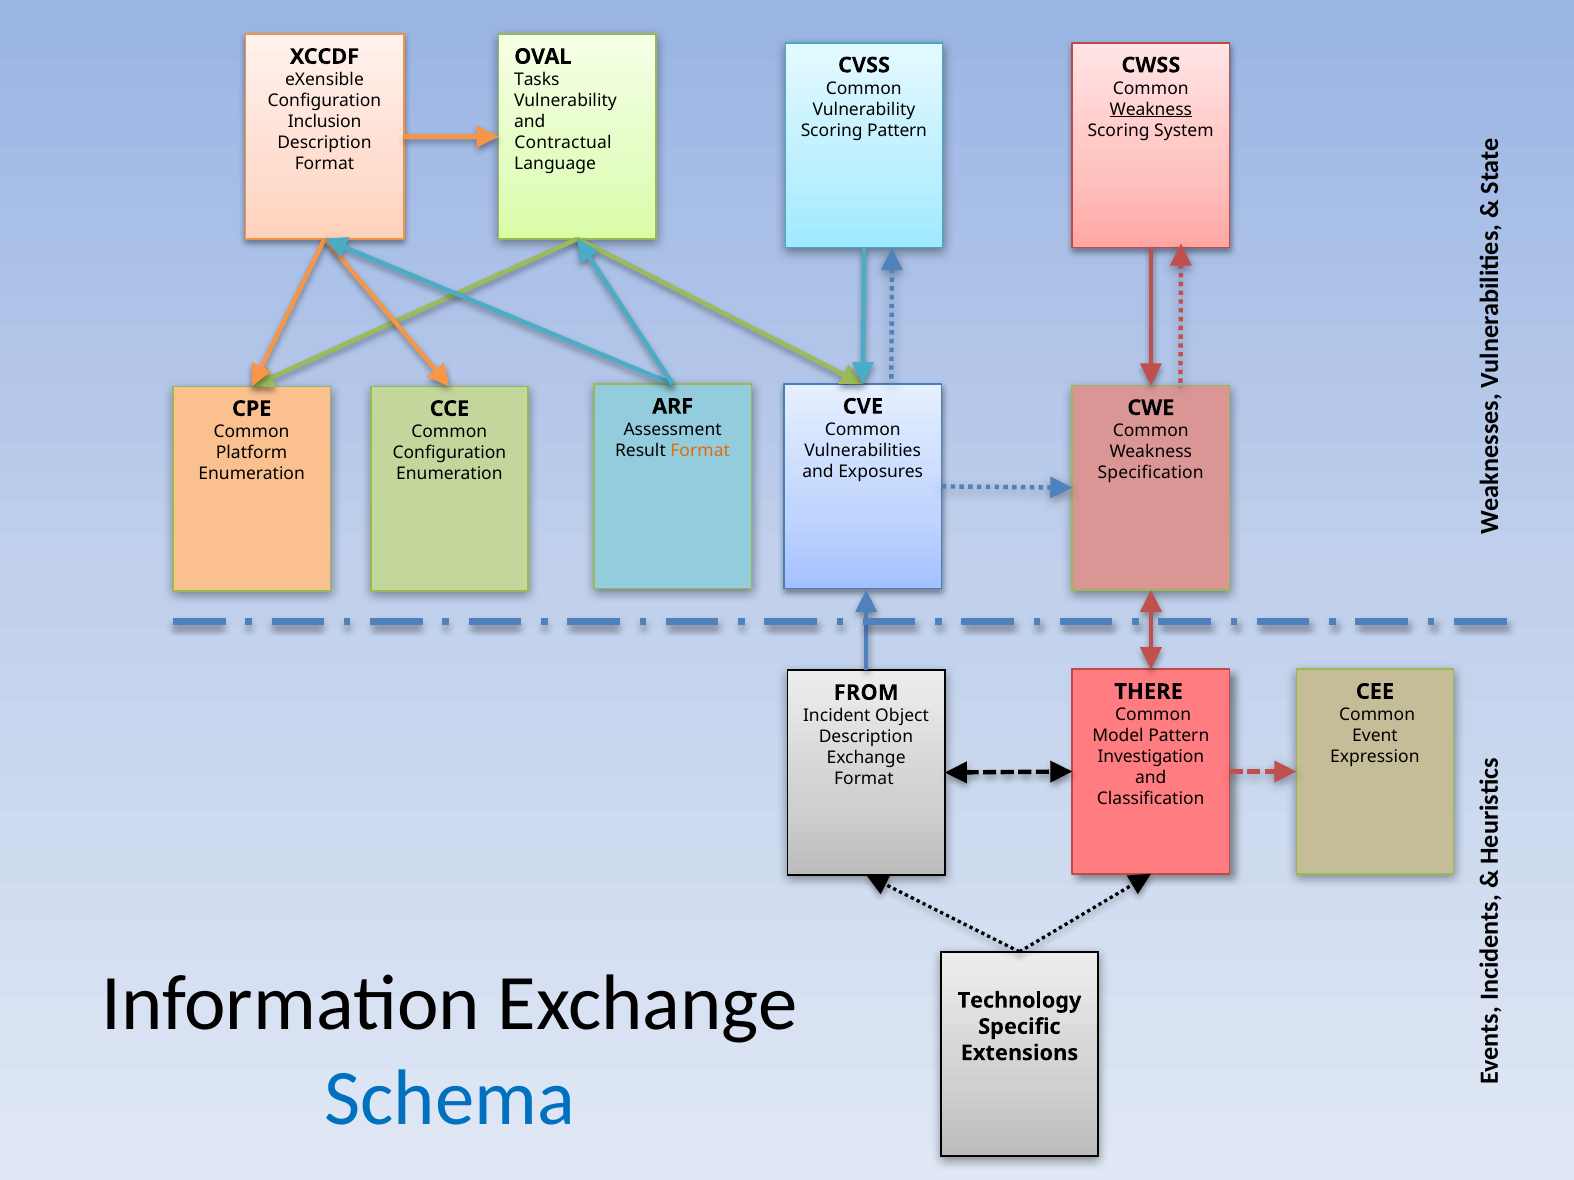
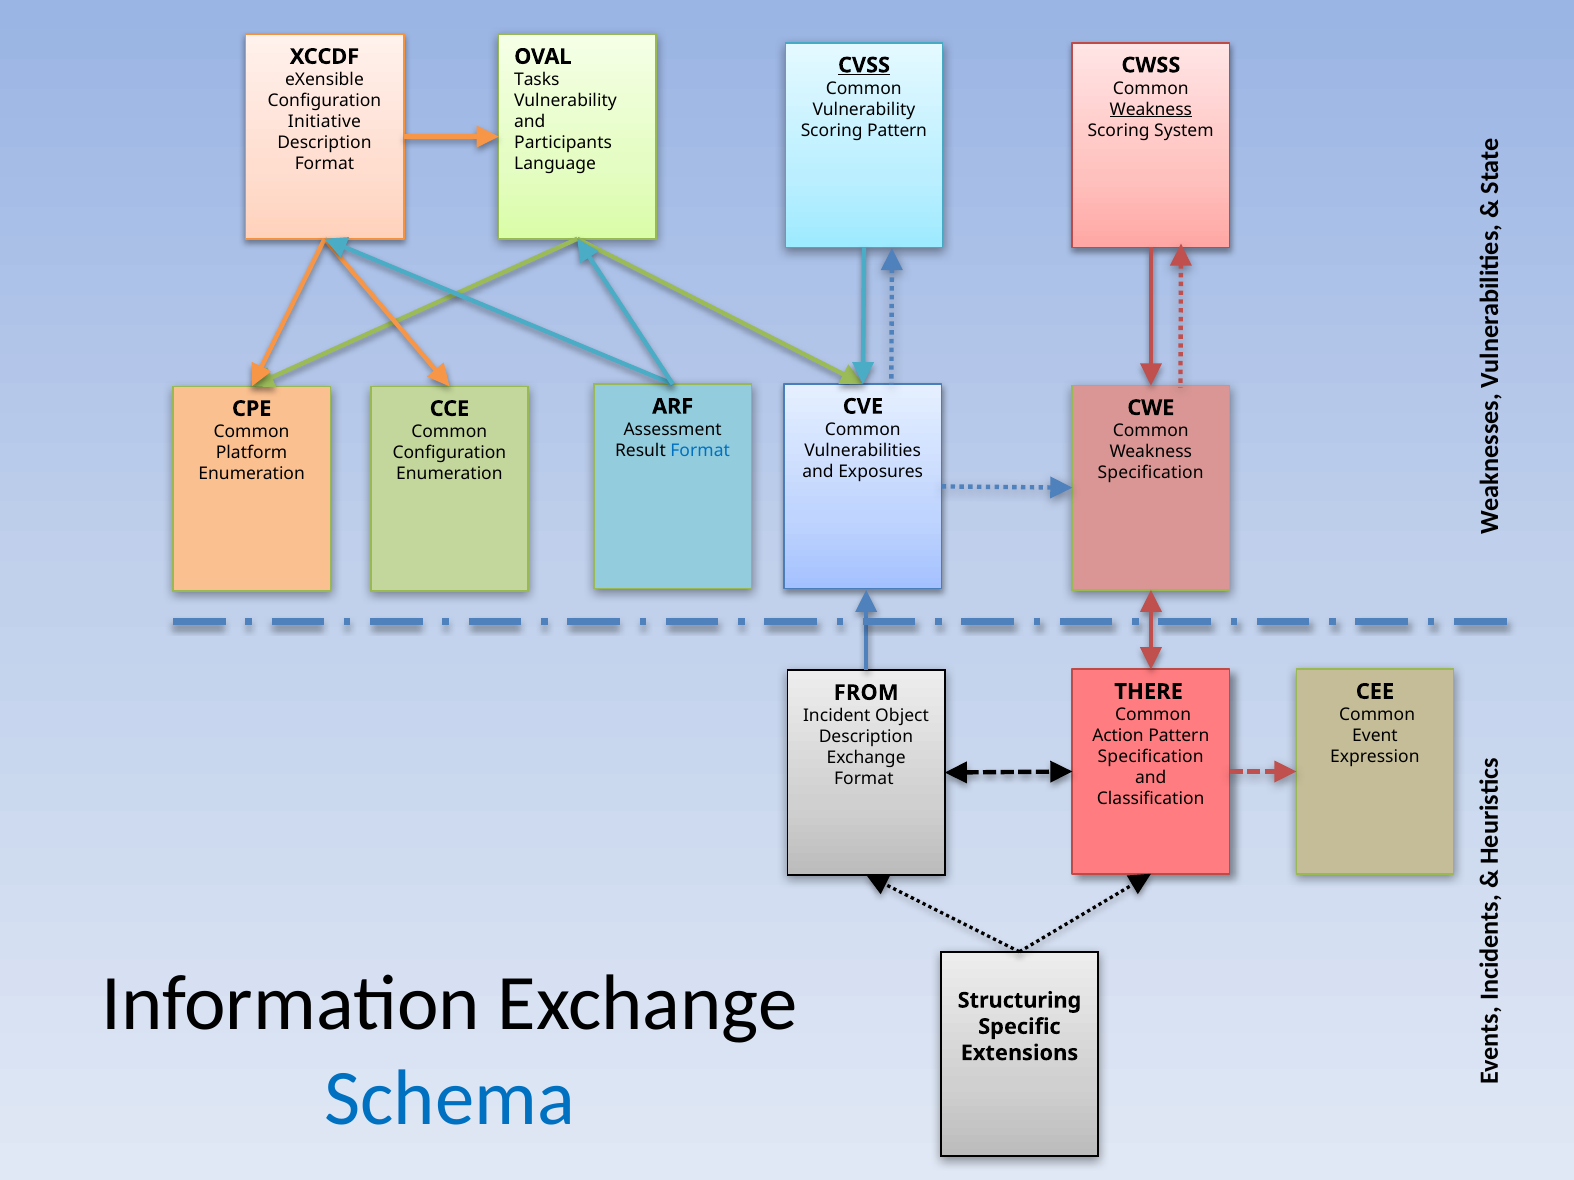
CVSS underline: none -> present
Inclusion: Inclusion -> Initiative
Contractual: Contractual -> Participants
Format at (700, 451) colour: orange -> blue
Model: Model -> Action
Investigation at (1151, 757): Investigation -> Specification
Technology: Technology -> Structuring
